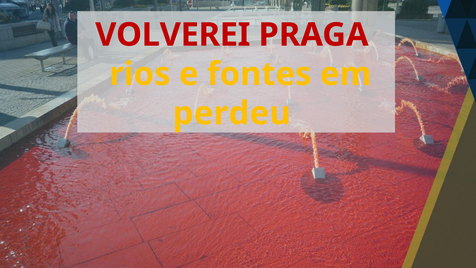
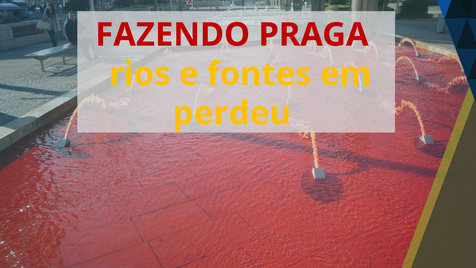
VOLVEREI: VOLVEREI -> FAZENDO
